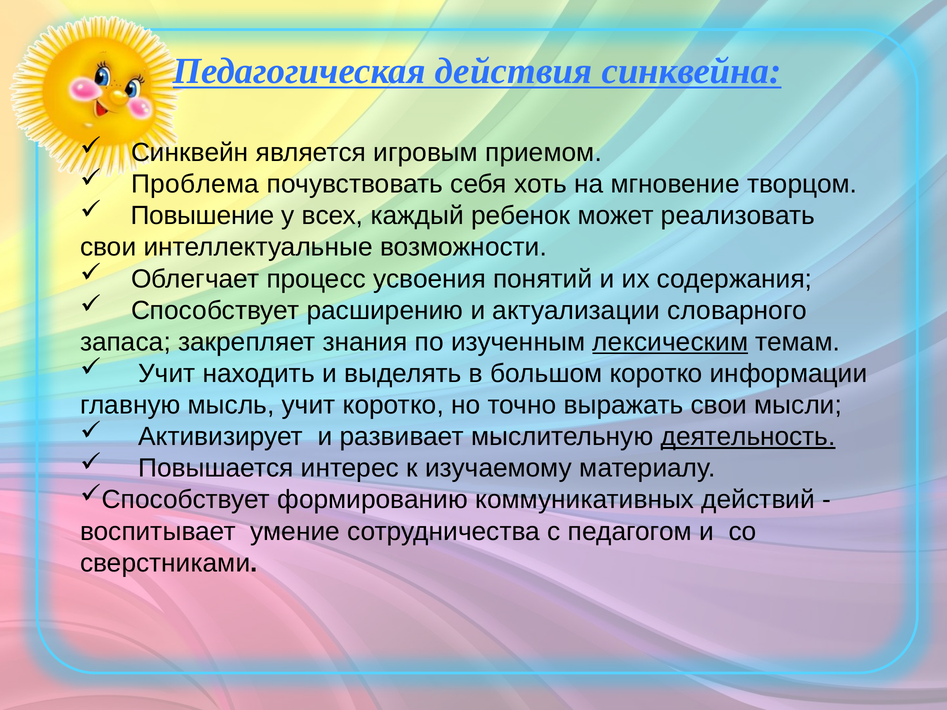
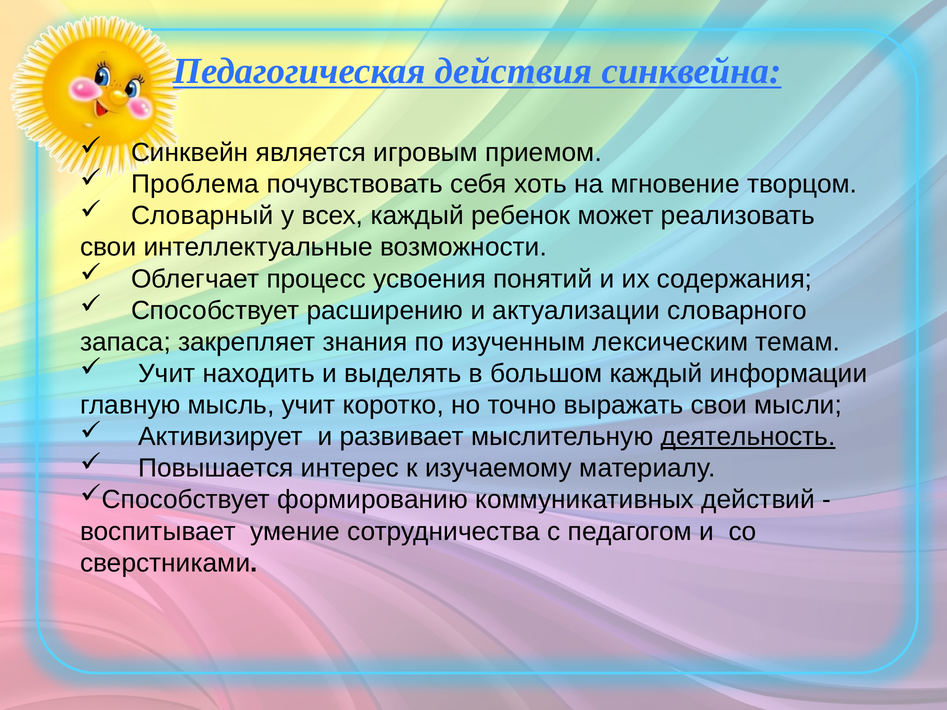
Повышение: Повышение -> Словарный
лексическим underline: present -> none
большом коротко: коротко -> каждый
